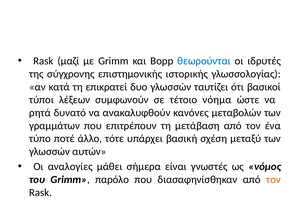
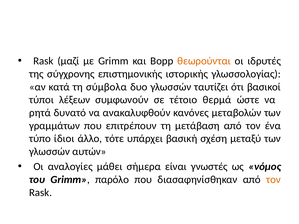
θεωρούνται colour: blue -> orange
επικρατεί: επικρατεί -> σύμβολα
νόημα: νόημα -> θερμά
ποτέ: ποτέ -> ίδιοι
